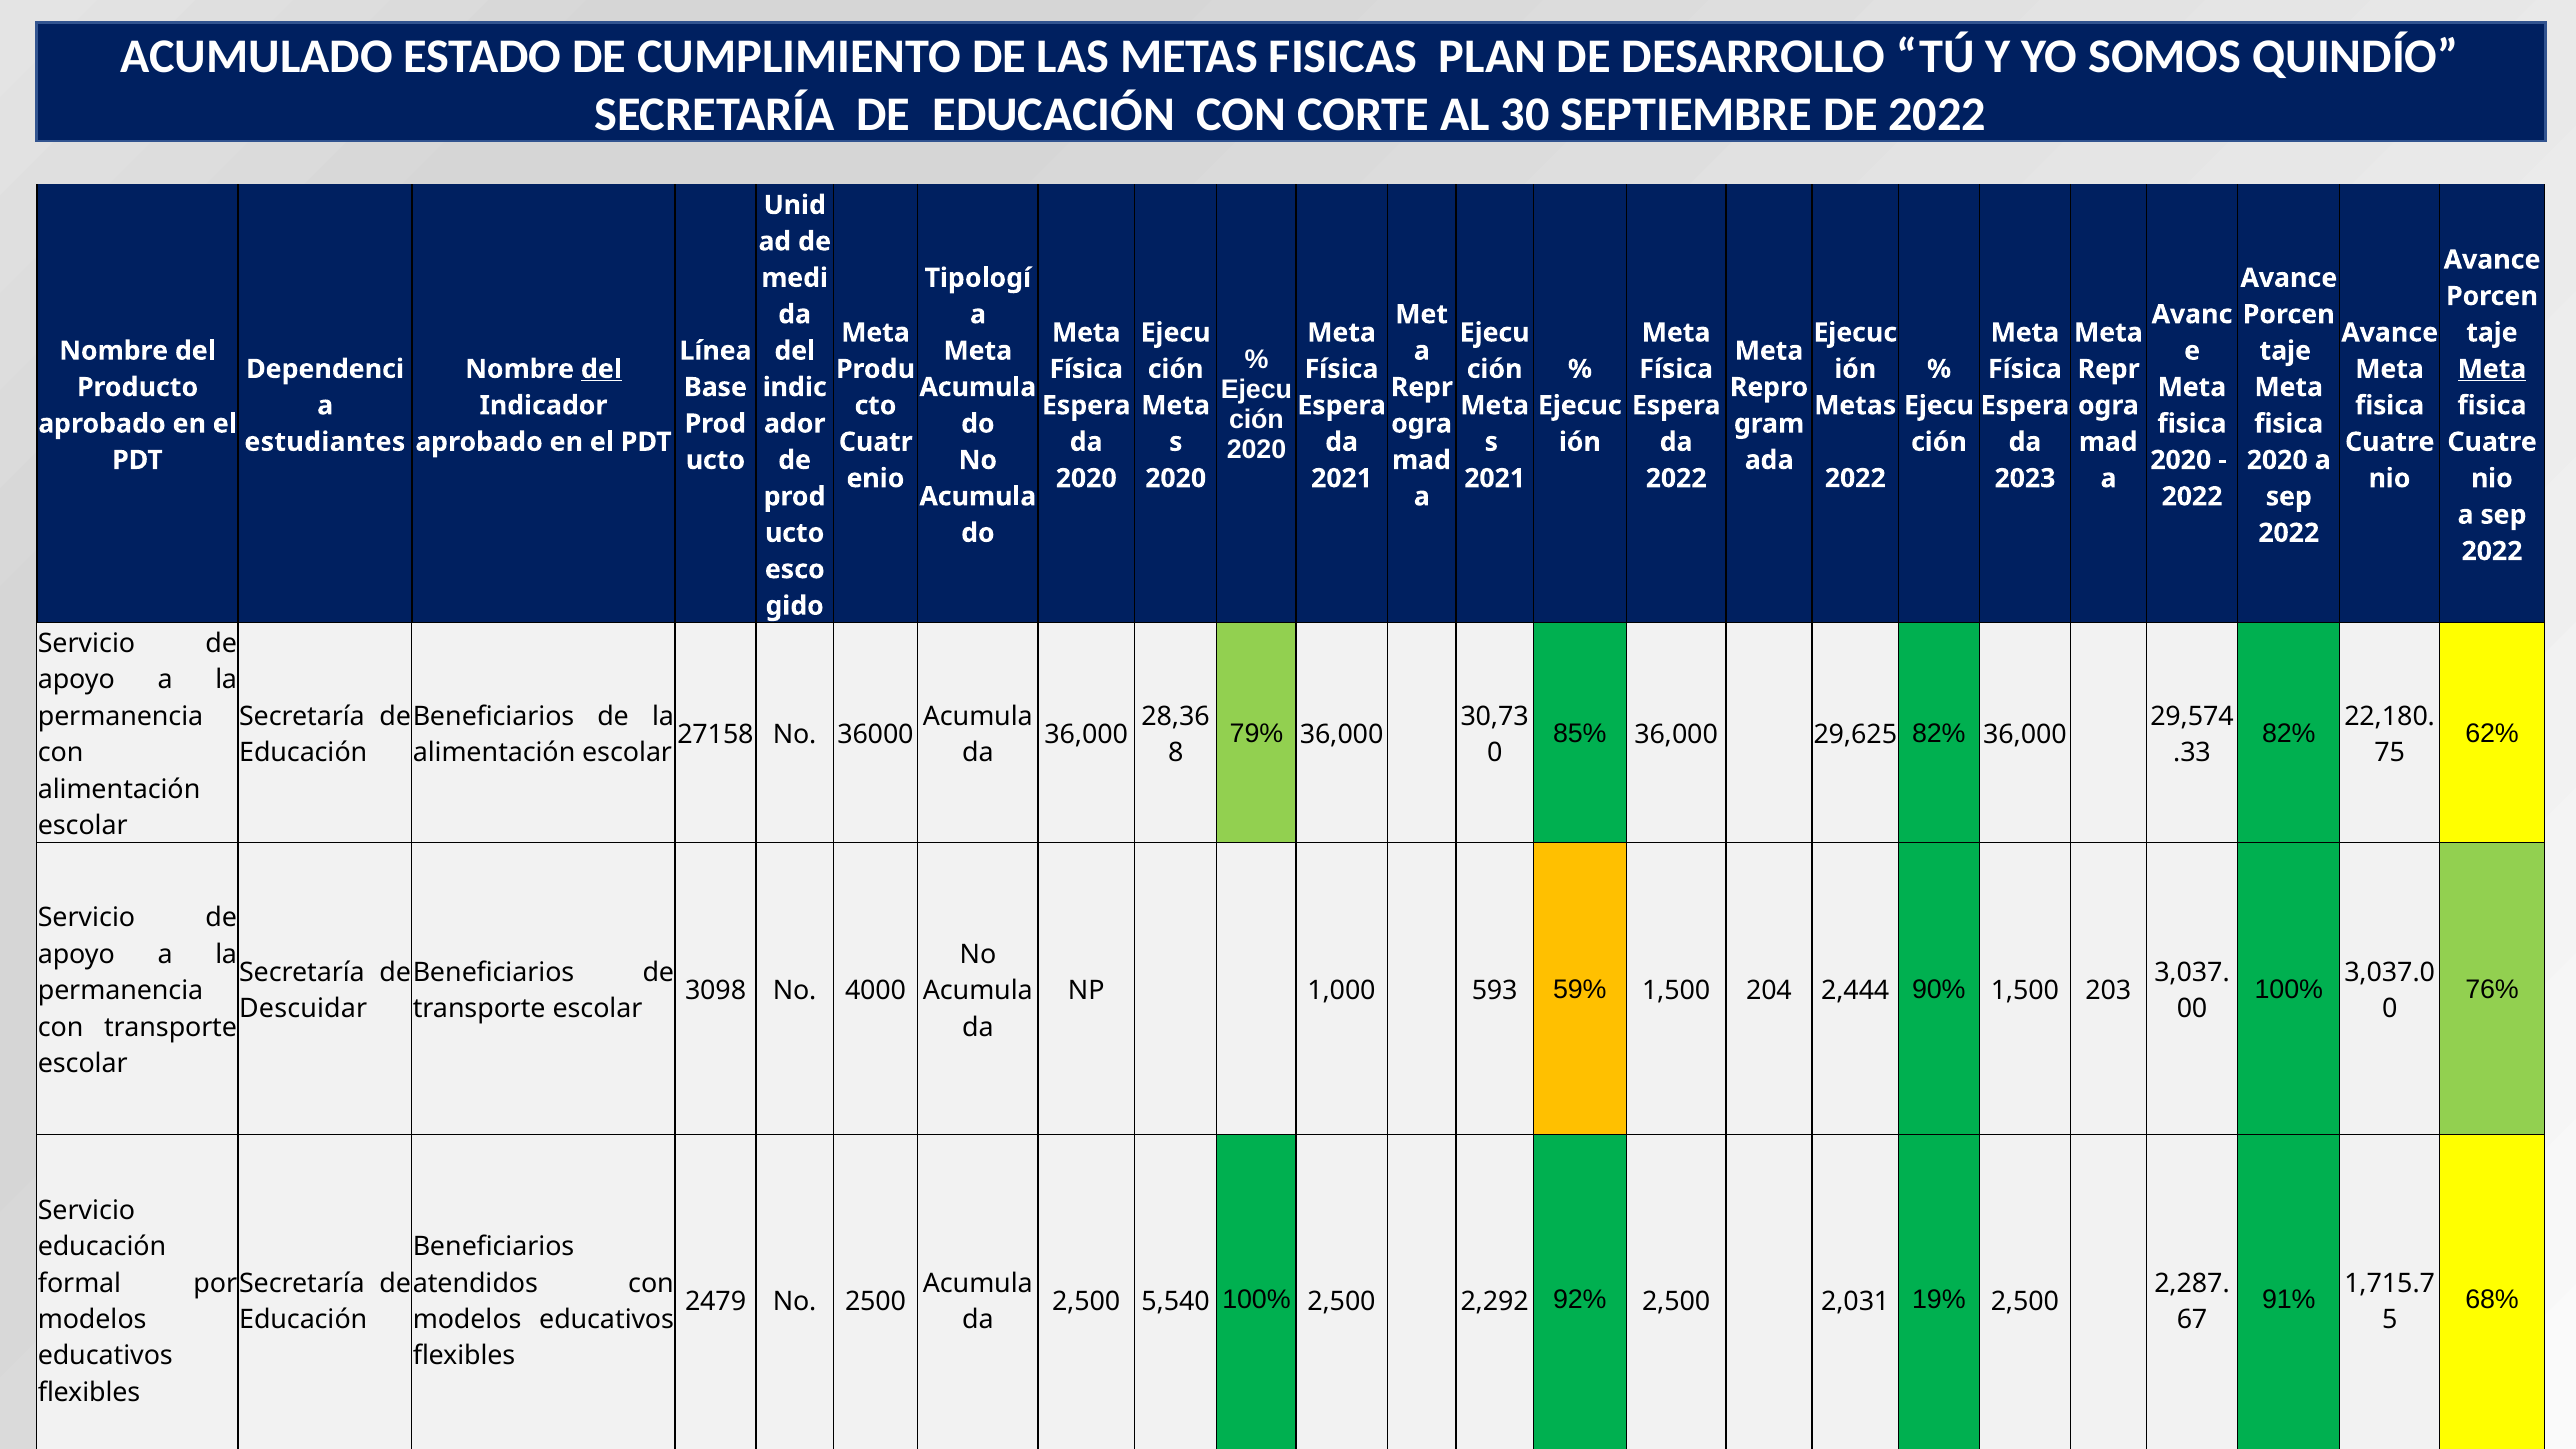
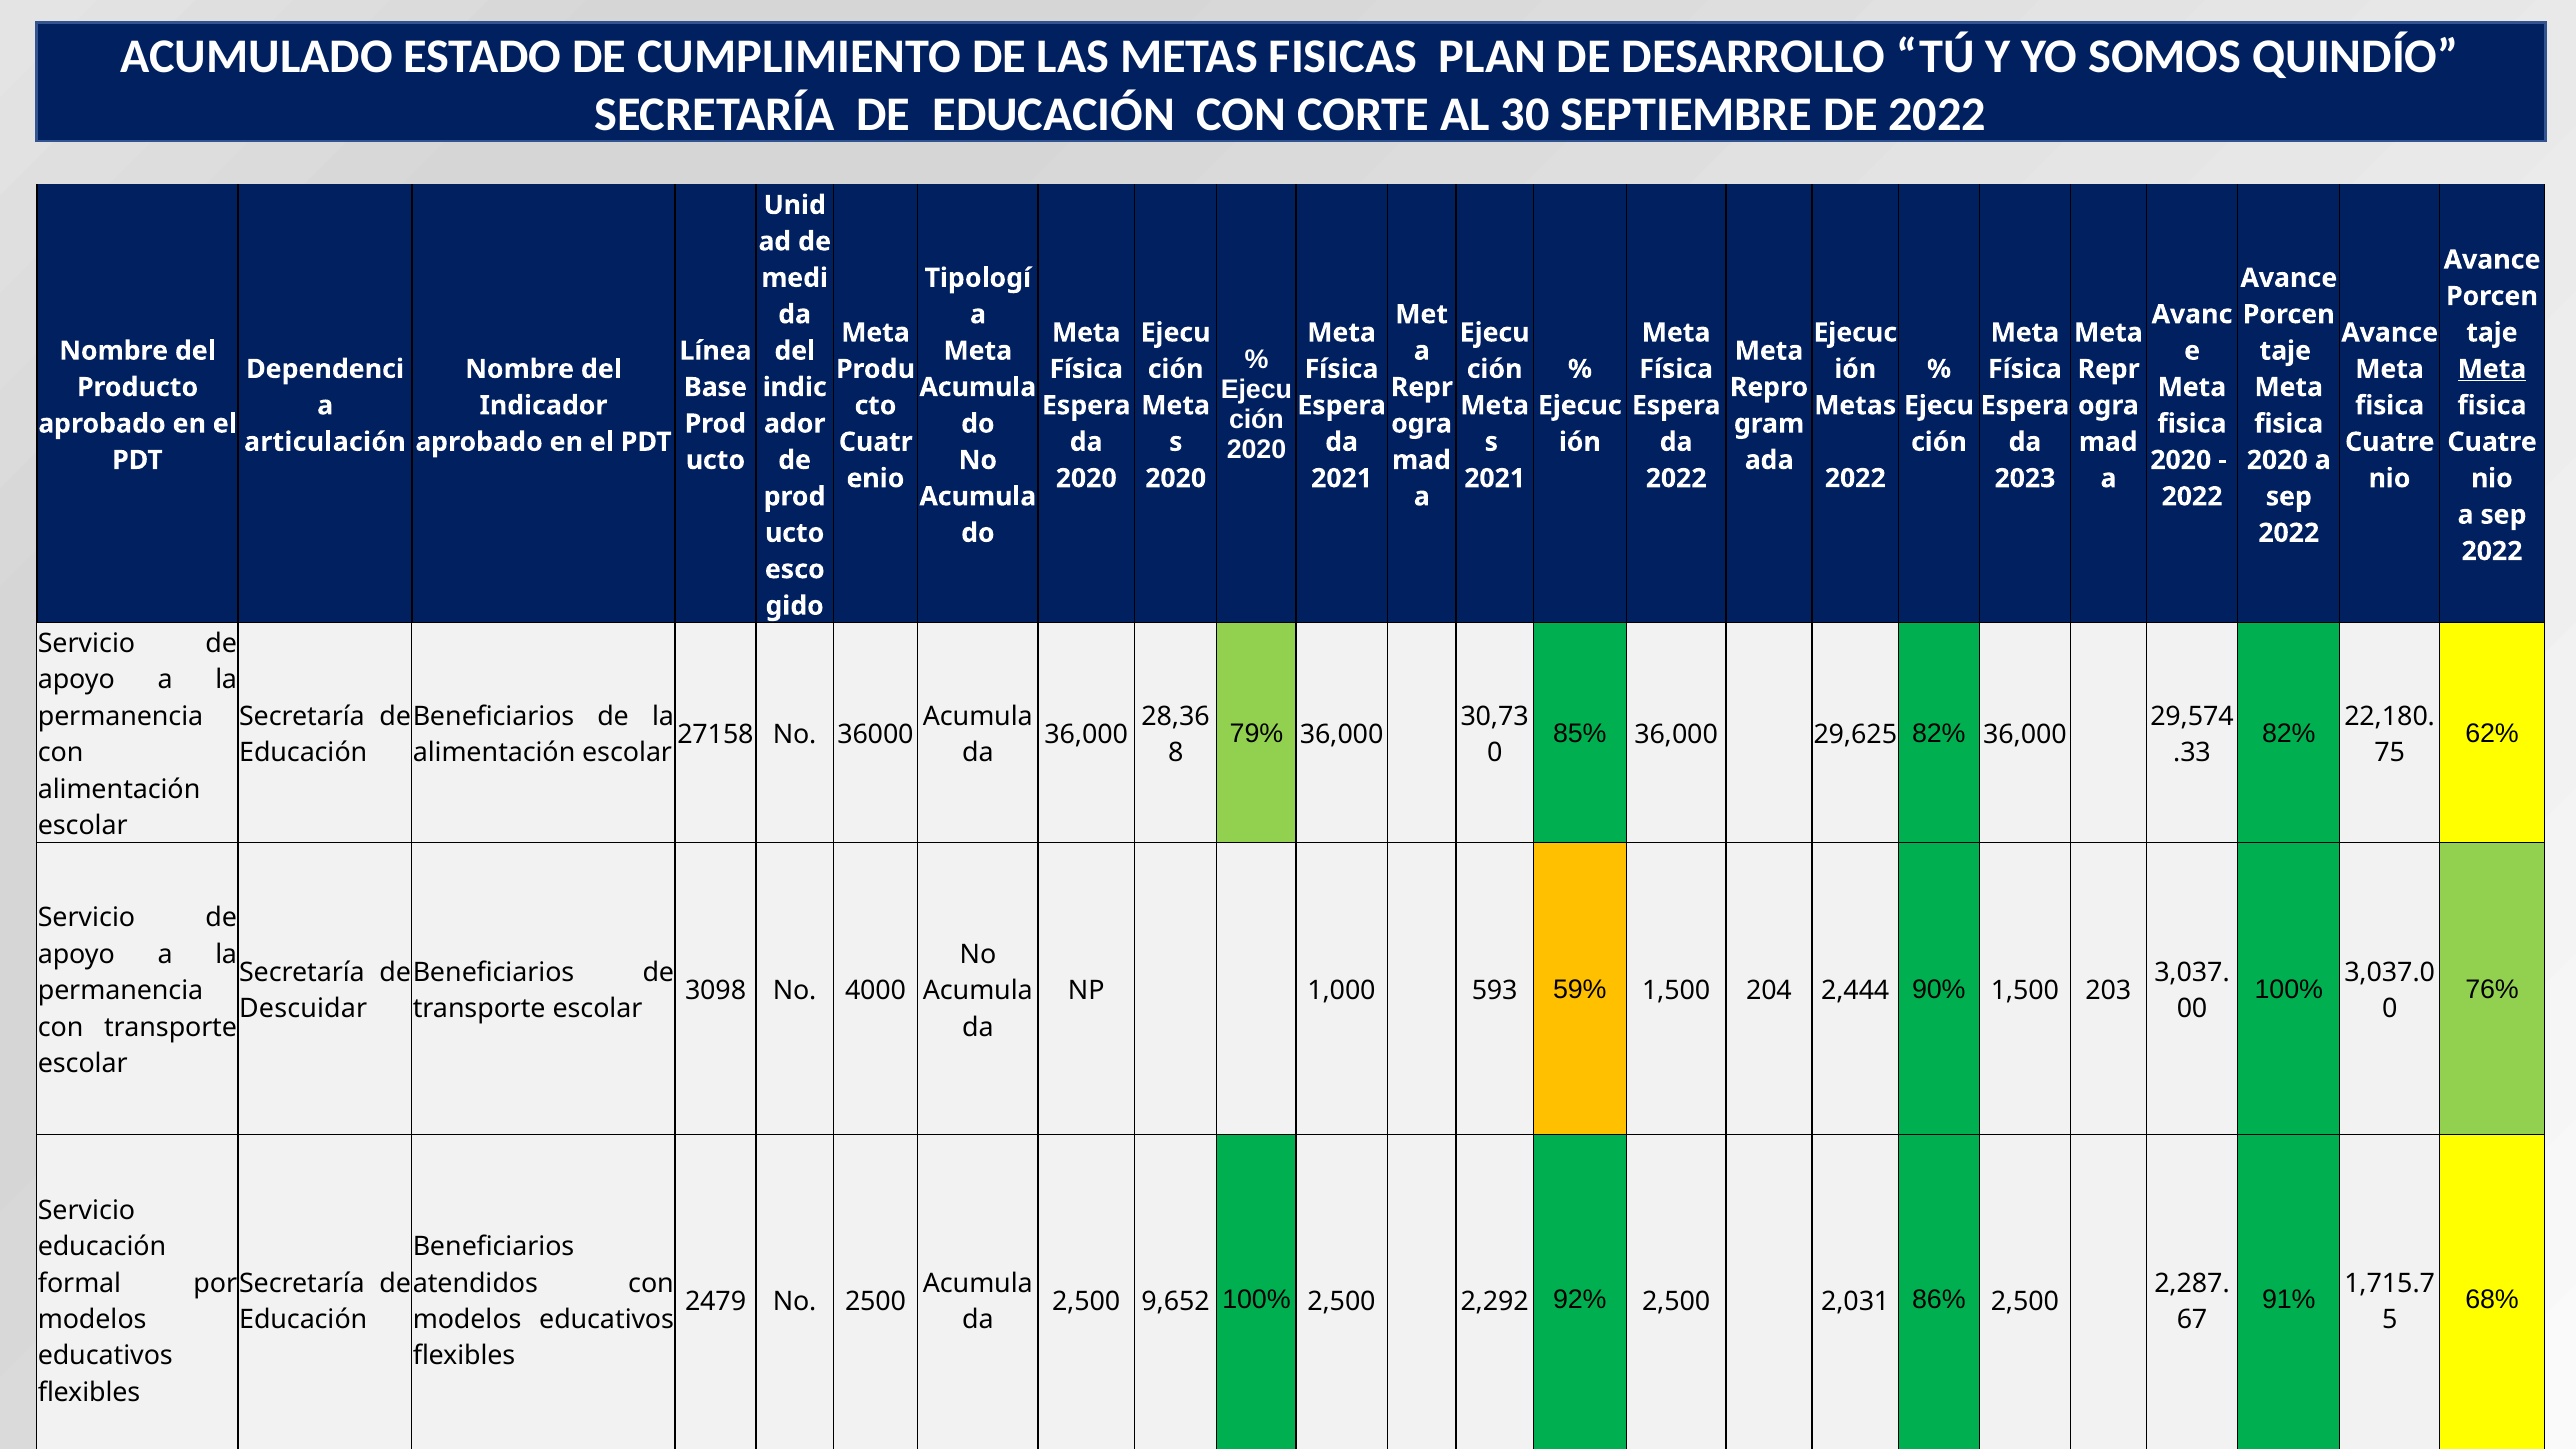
del at (601, 369) underline: present -> none
estudiantes: estudiantes -> articulación
5,540: 5,540 -> 9,652
19%: 19% -> 86%
